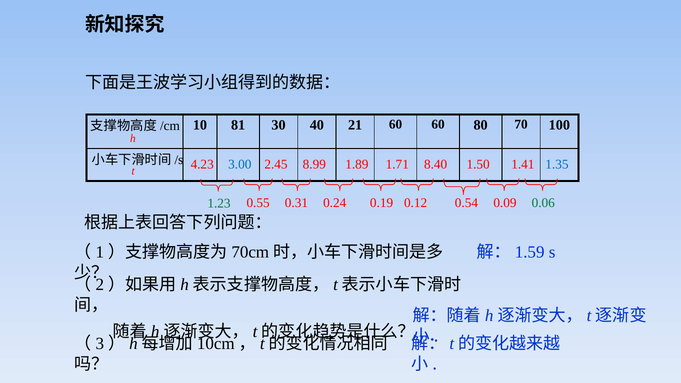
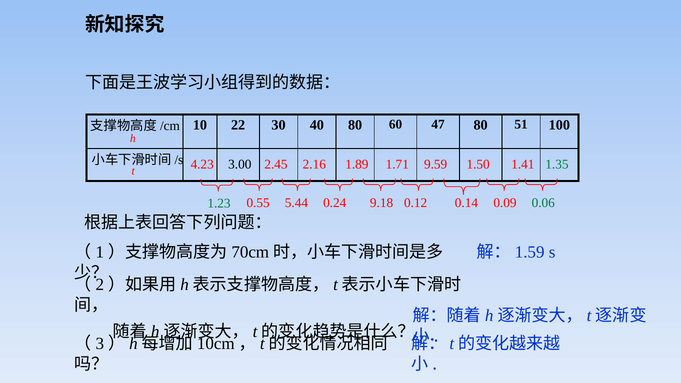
81: 81 -> 22
40 21: 21 -> 80
60 60: 60 -> 47
70: 70 -> 51
3.00 colour: blue -> black
8.99: 8.99 -> 2.16
8.40: 8.40 -> 9.59
1.35 colour: blue -> green
0.31: 0.31 -> 5.44
0.19: 0.19 -> 9.18
0.54: 0.54 -> 0.14
